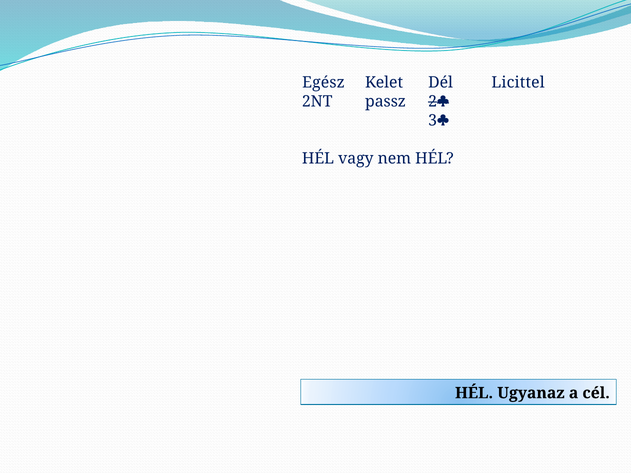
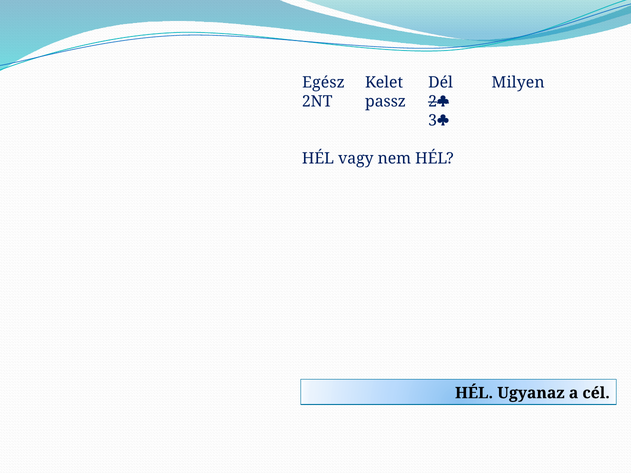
Licittel: Licittel -> Milyen
